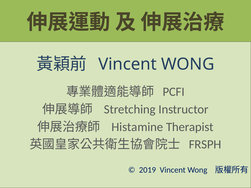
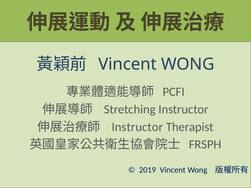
Histamine at (137, 127): Histamine -> Instructor
